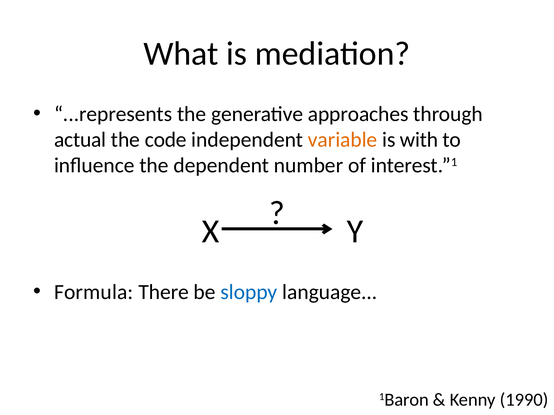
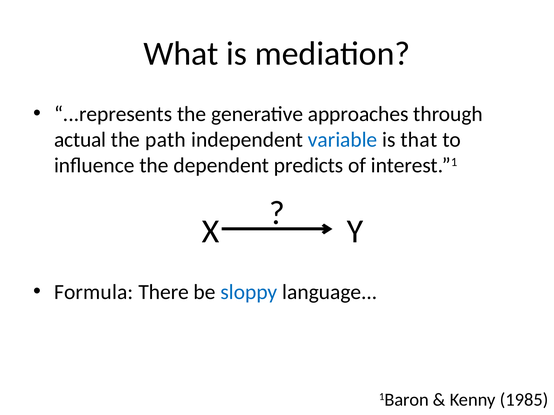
code: code -> path
variable colour: orange -> blue
with: with -> that
number: number -> predicts
1990: 1990 -> 1985
